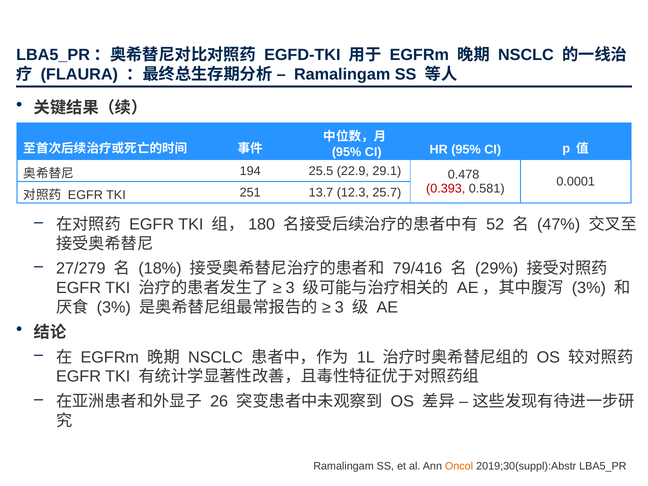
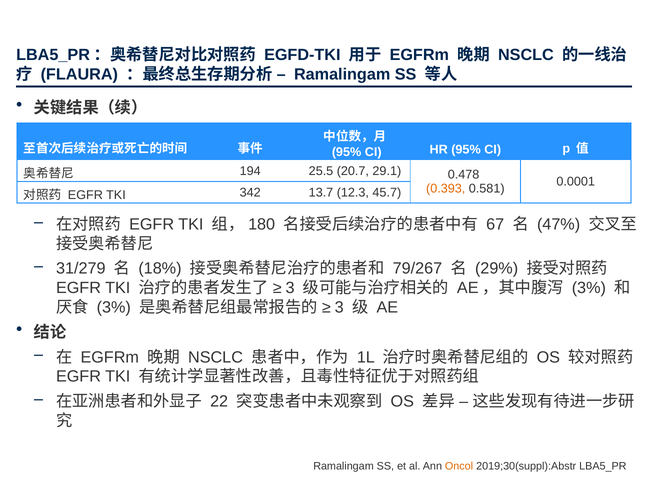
22.9: 22.9 -> 20.7
0.393 colour: red -> orange
251: 251 -> 342
25.7: 25.7 -> 45.7
52: 52 -> 67
27/279: 27/279 -> 31/279
79/416: 79/416 -> 79/267
26: 26 -> 22
